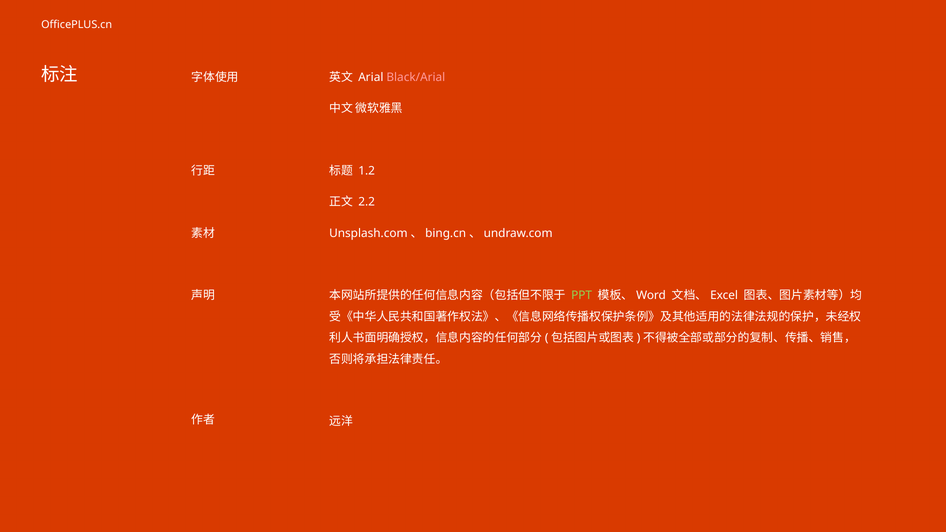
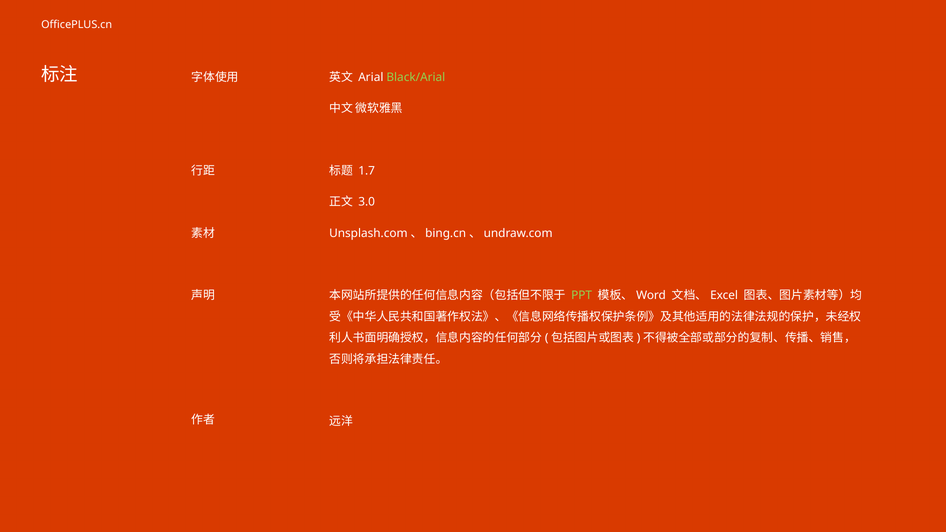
Black/Arial colour: pink -> light green
1.2: 1.2 -> 1.7
2.2: 2.2 -> 3.0
